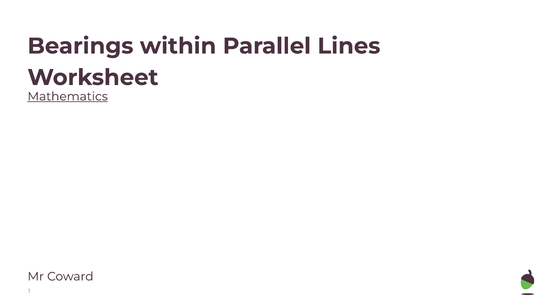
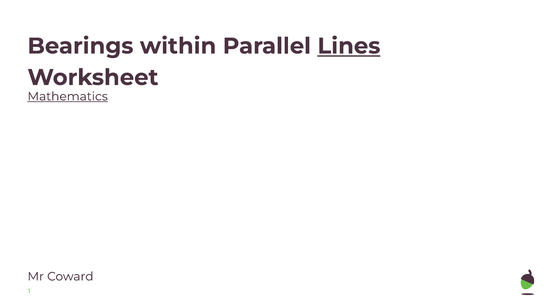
Lines underline: none -> present
